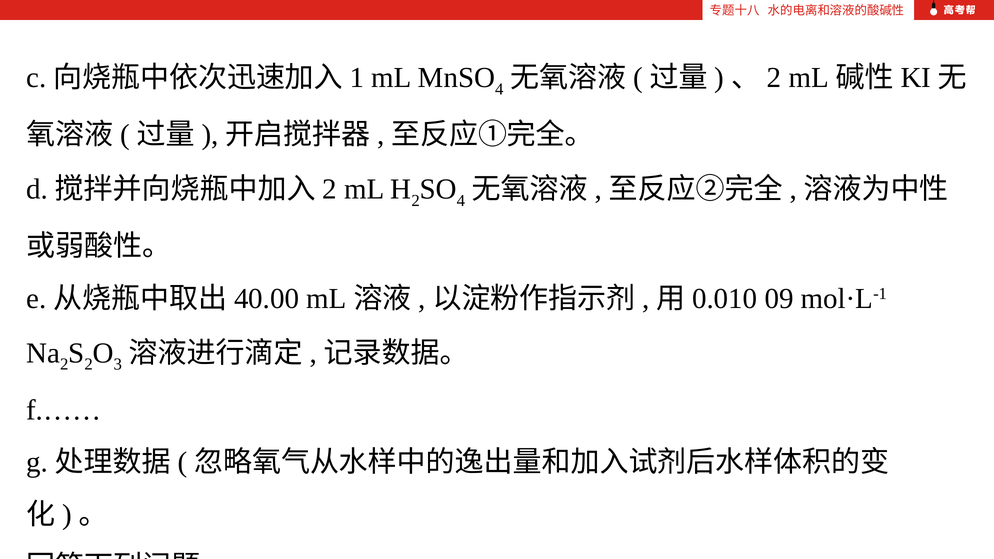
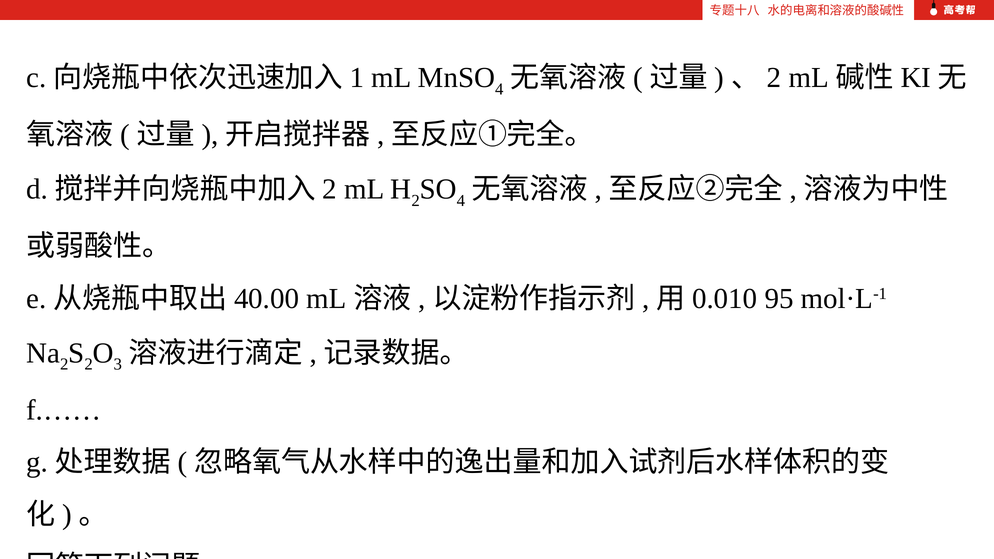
09: 09 -> 95
